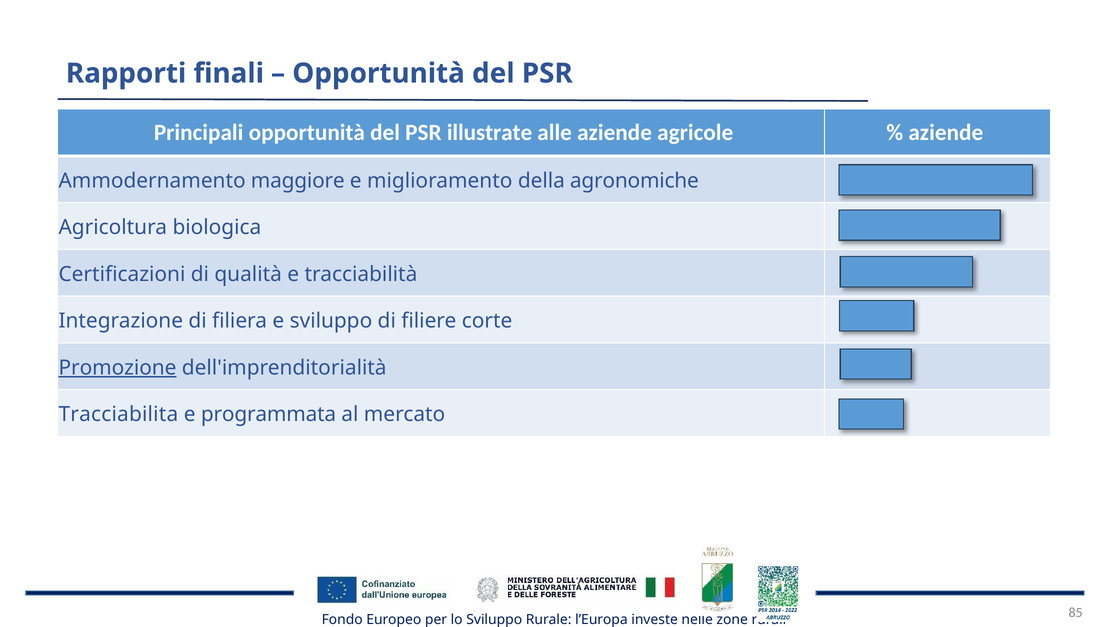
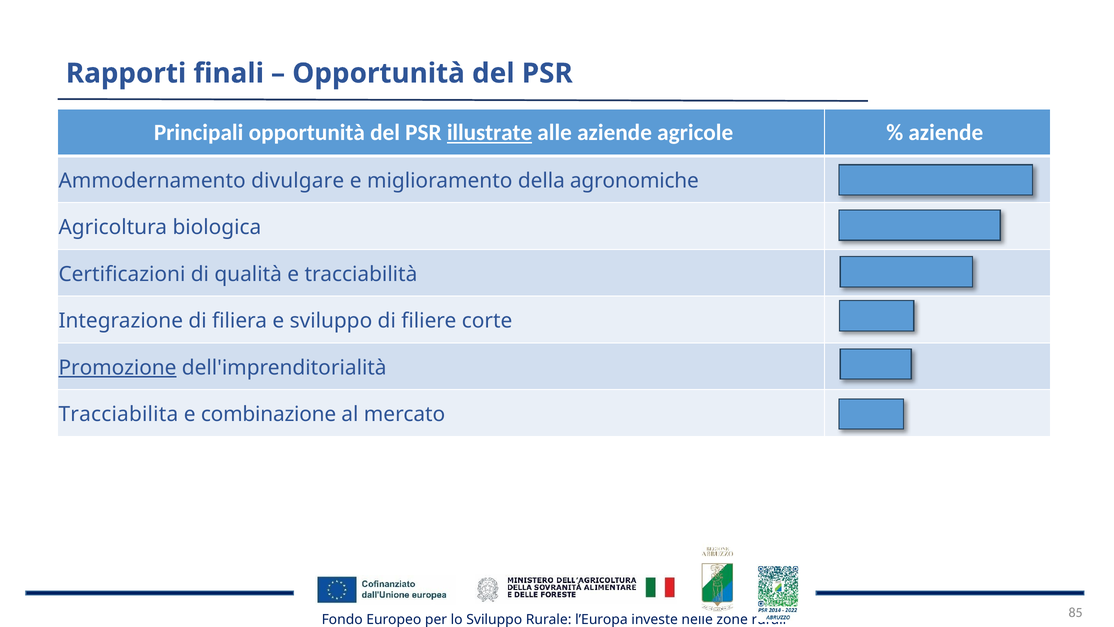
illustrate underline: none -> present
maggiore: maggiore -> divulgare
programmata: programmata -> combinazione
